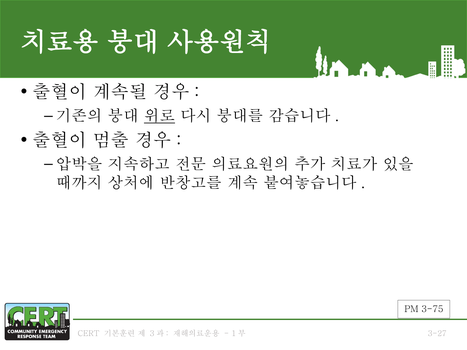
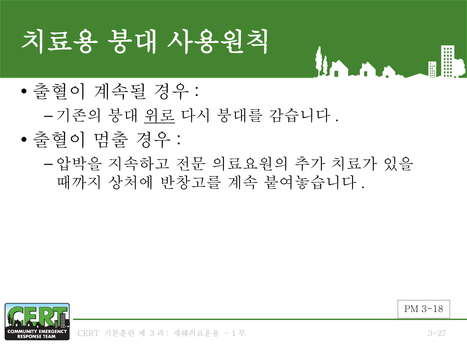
3-75: 3-75 -> 3-18
